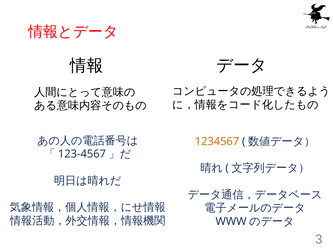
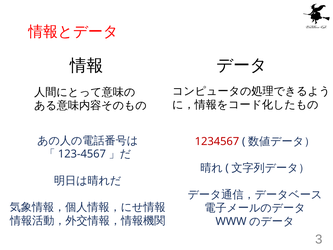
1234567 colour: orange -> red
